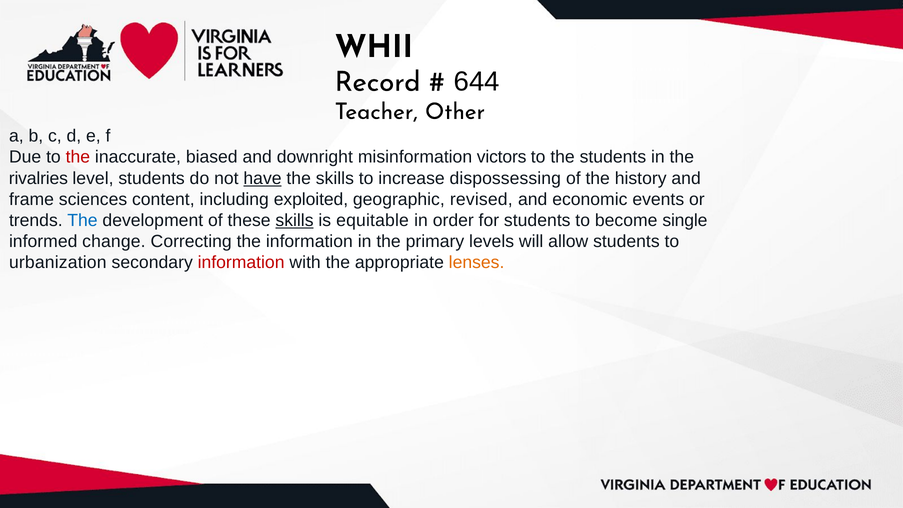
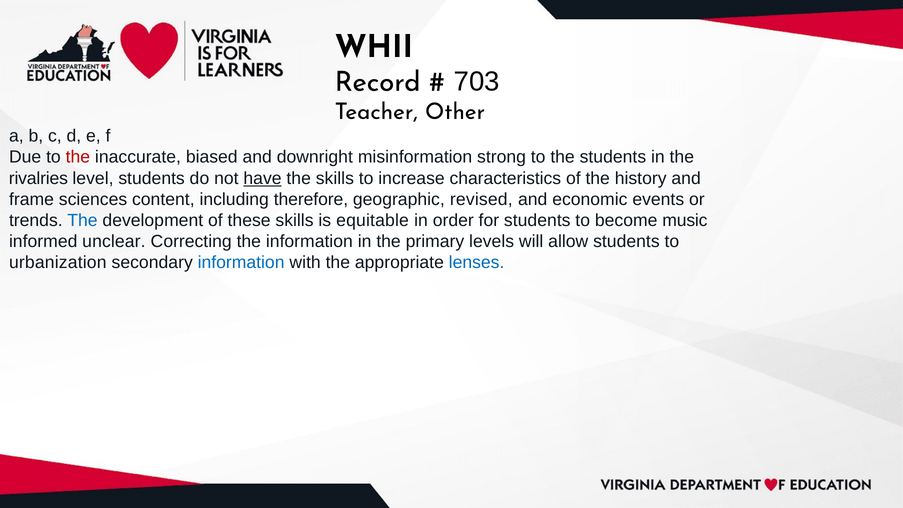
644: 644 -> 703
victors: victors -> strong
dispossessing: dispossessing -> characteristics
exploited: exploited -> therefore
skills at (295, 220) underline: present -> none
single: single -> music
change: change -> unclear
information at (241, 263) colour: red -> blue
lenses colour: orange -> blue
